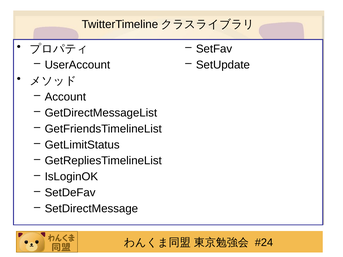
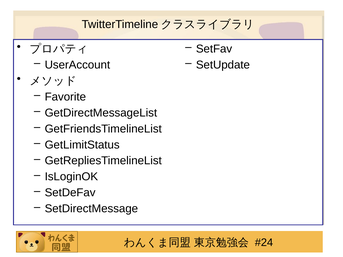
Account: Account -> Favorite
